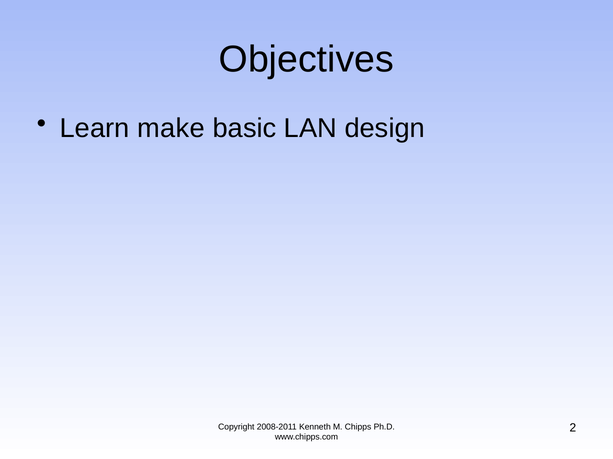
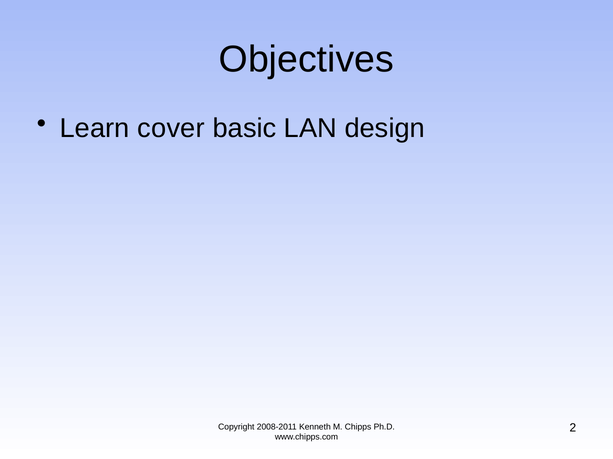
make: make -> cover
